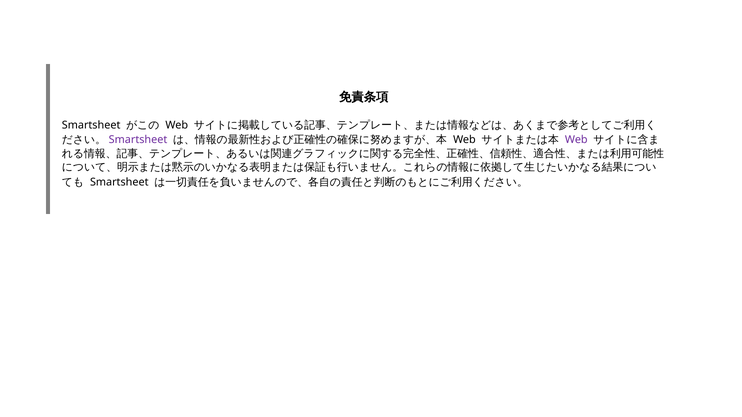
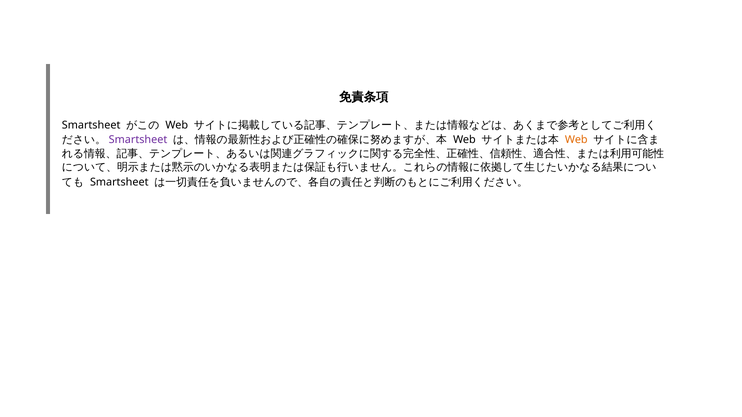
Web at (576, 140) colour: purple -> orange
